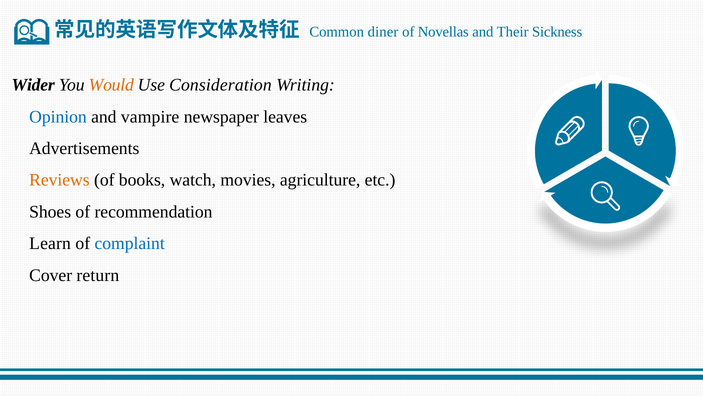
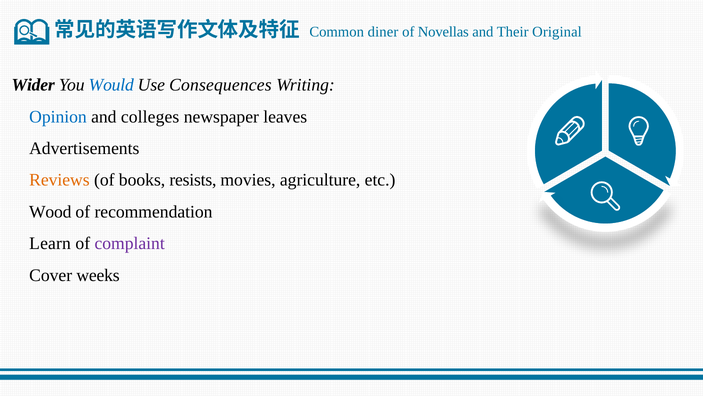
Sickness: Sickness -> Original
Would colour: orange -> blue
Consideration: Consideration -> Consequences
vampire: vampire -> colleges
watch: watch -> resists
Shoes: Shoes -> Wood
complaint colour: blue -> purple
return: return -> weeks
